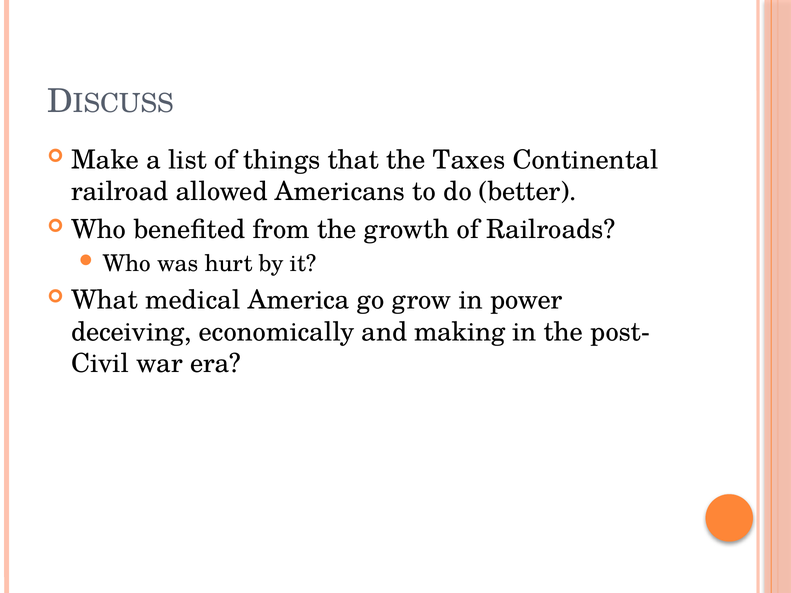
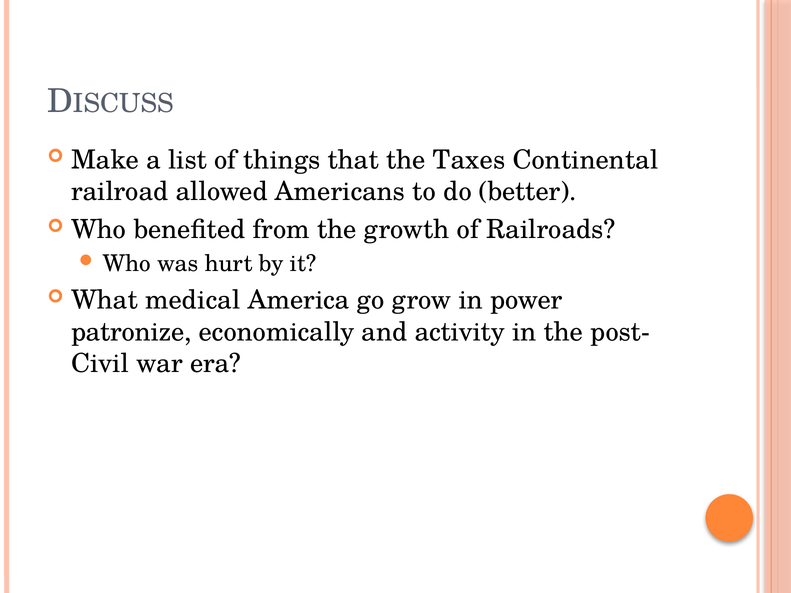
deceiving: deceiving -> patronize
making: making -> activity
